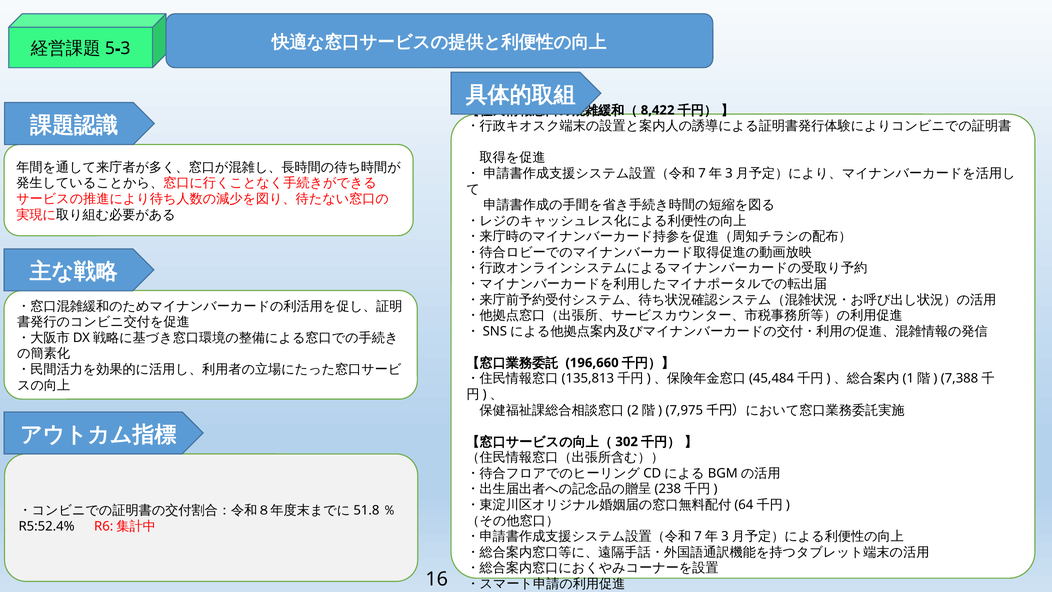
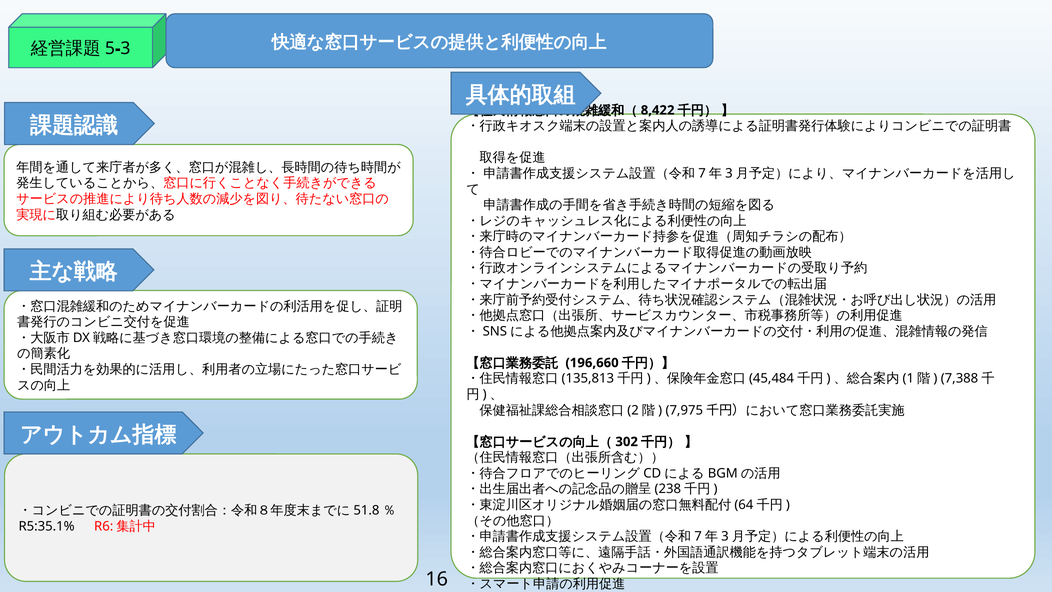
R5:52.4%: R5:52.4% -> R5:35.1%
